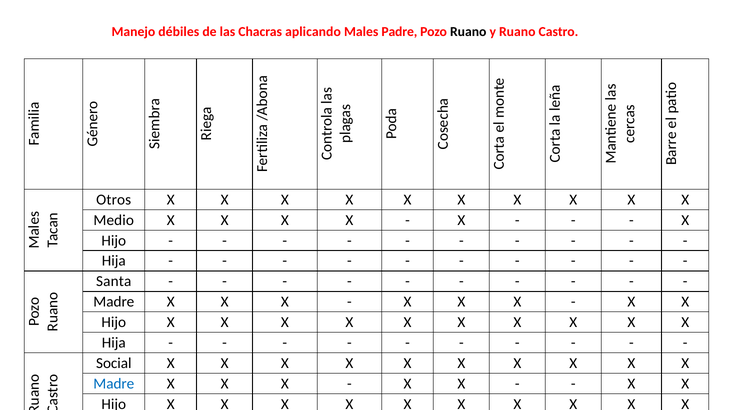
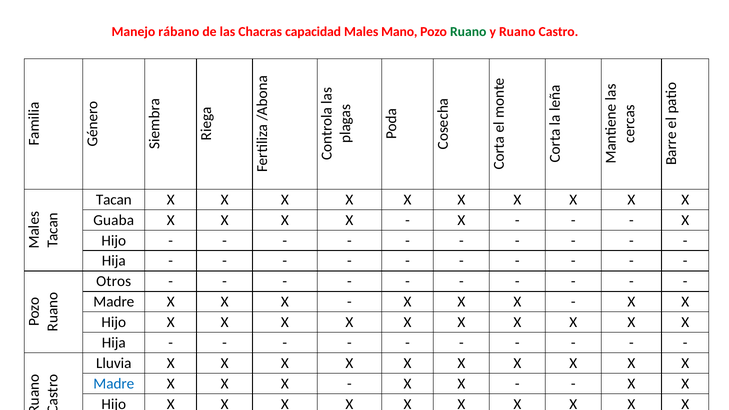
débiles: débiles -> rábano
aplicando: aplicando -> capacidad
Padre: Padre -> Mano
Ruano at (468, 32) colour: black -> green
Otros: Otros -> Tacan
Medio: Medio -> Guaba
Santa: Santa -> Otros
Social: Social -> Lluvia
